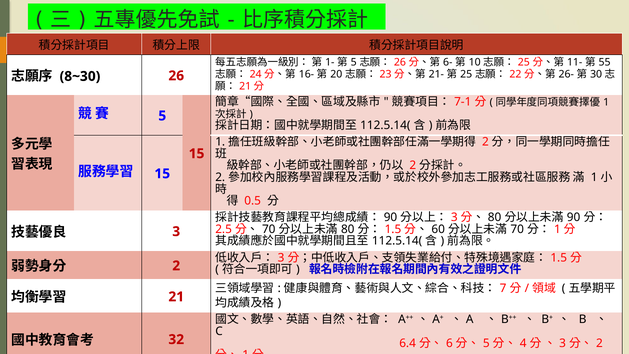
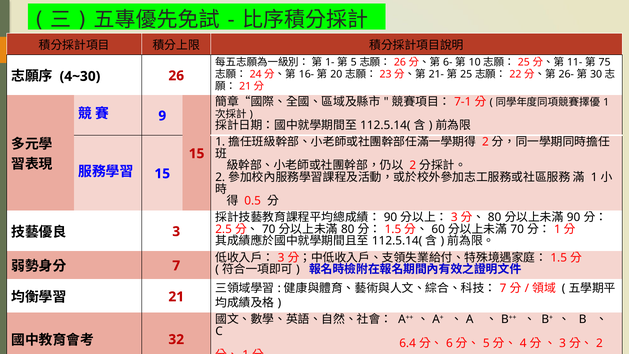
55: 55 -> 75
8~30: 8~30 -> 4~30
5 at (162, 116): 5 -> 9
2 at (176, 266): 2 -> 7
